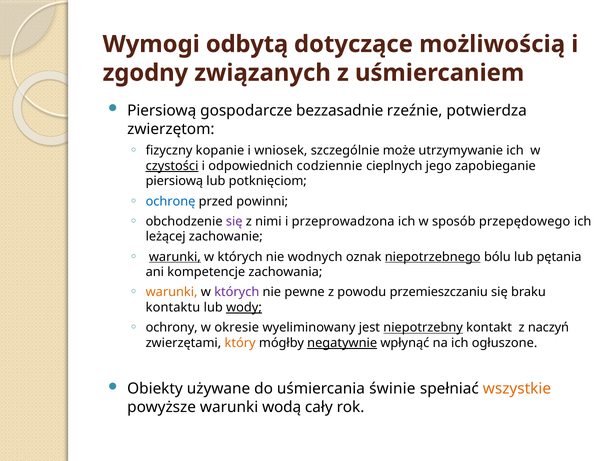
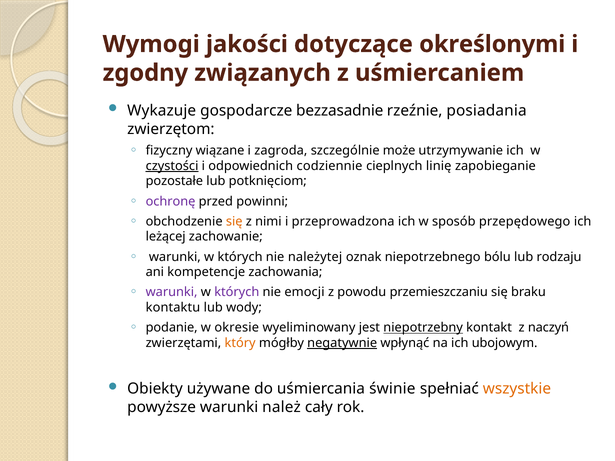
odbytą: odbytą -> jakości
możliwością: możliwością -> określonymi
Piersiową at (162, 111): Piersiową -> Wykazuje
potwierdza: potwierdza -> posiadania
kopanie: kopanie -> wiązane
wniosek: wniosek -> zagroda
jego: jego -> linię
piersiową at (174, 181): piersiową -> pozostałe
ochronę colour: blue -> purple
się at (234, 221) colour: purple -> orange
warunki at (175, 257) underline: present -> none
wodnych: wodnych -> należytej
niepotrzebnego underline: present -> none
pętania: pętania -> rodzaju
warunki at (172, 292) colour: orange -> purple
pewne: pewne -> emocji
wody underline: present -> none
ochrony: ochrony -> podanie
ogłuszone: ogłuszone -> ubojowym
wodą: wodą -> należ
